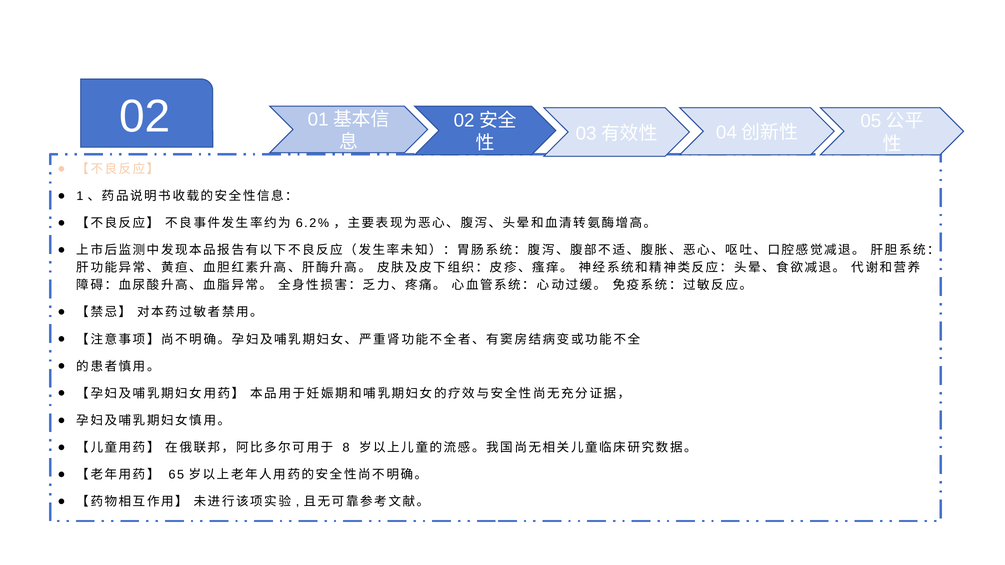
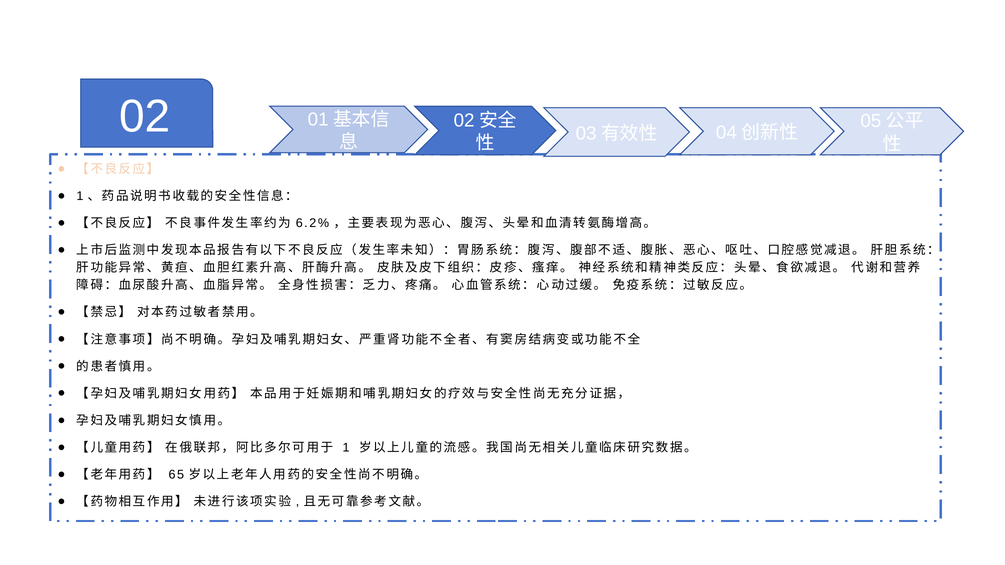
8 at (346, 448): 8 -> 1
